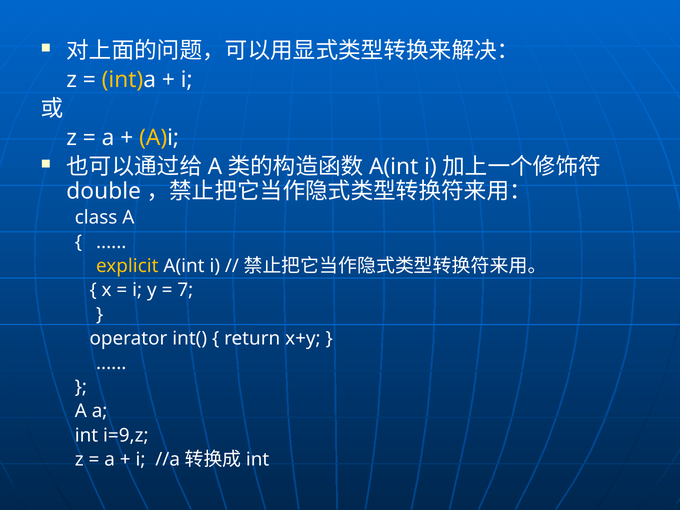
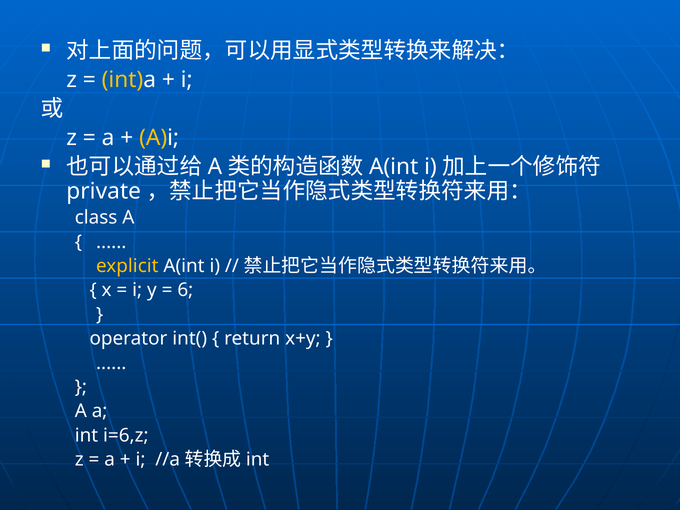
double: double -> private
7: 7 -> 6
i=9,z: i=9,z -> i=6,z
